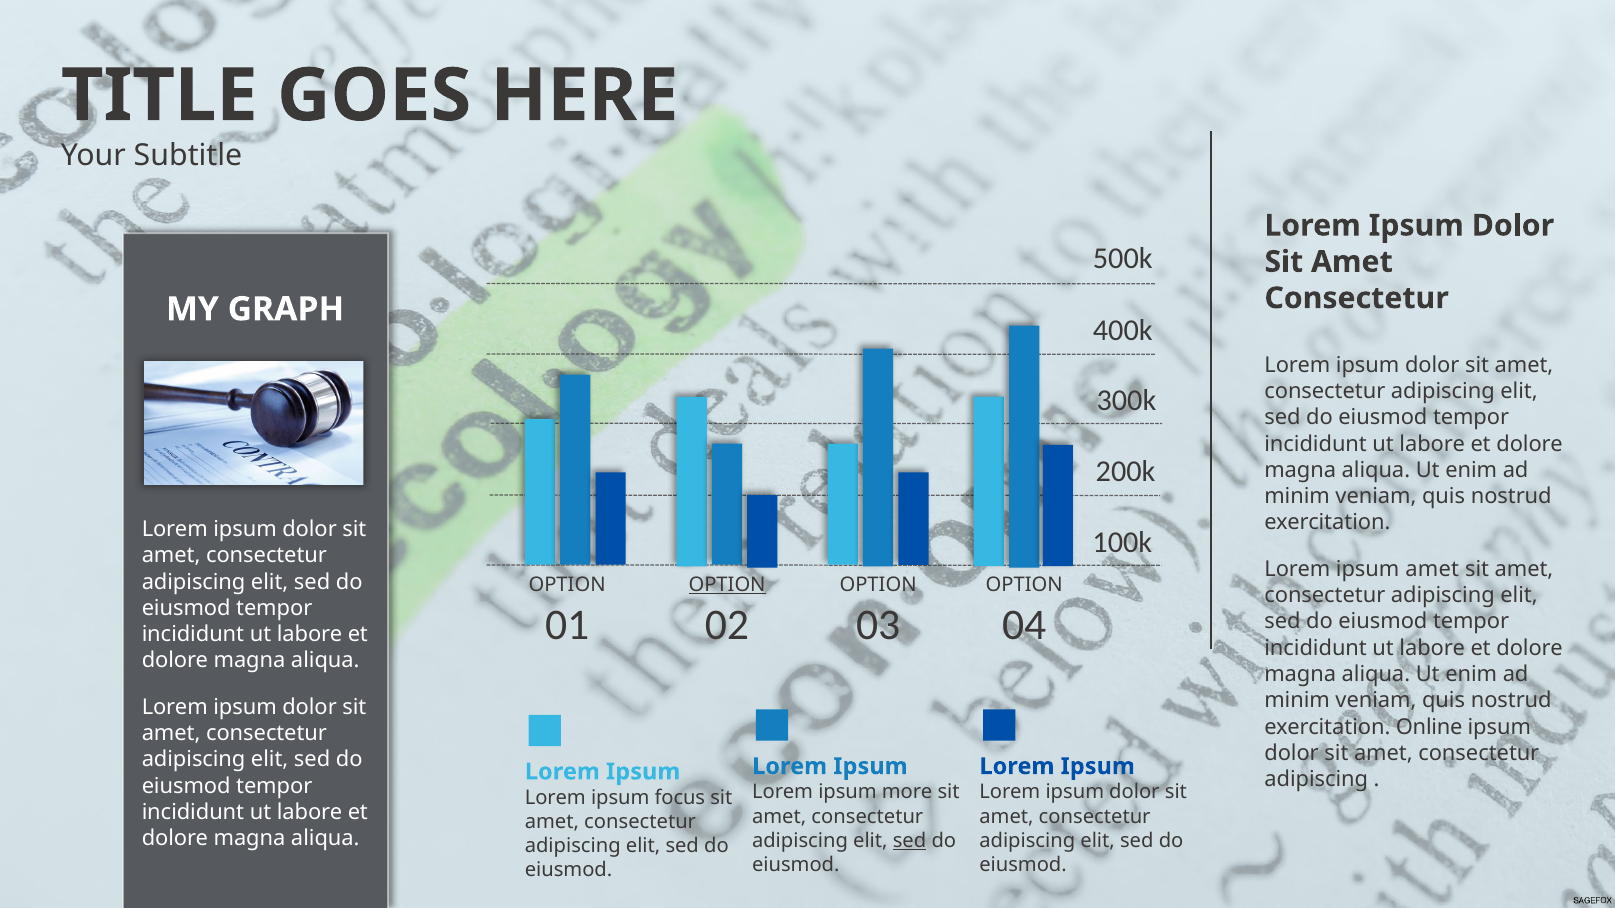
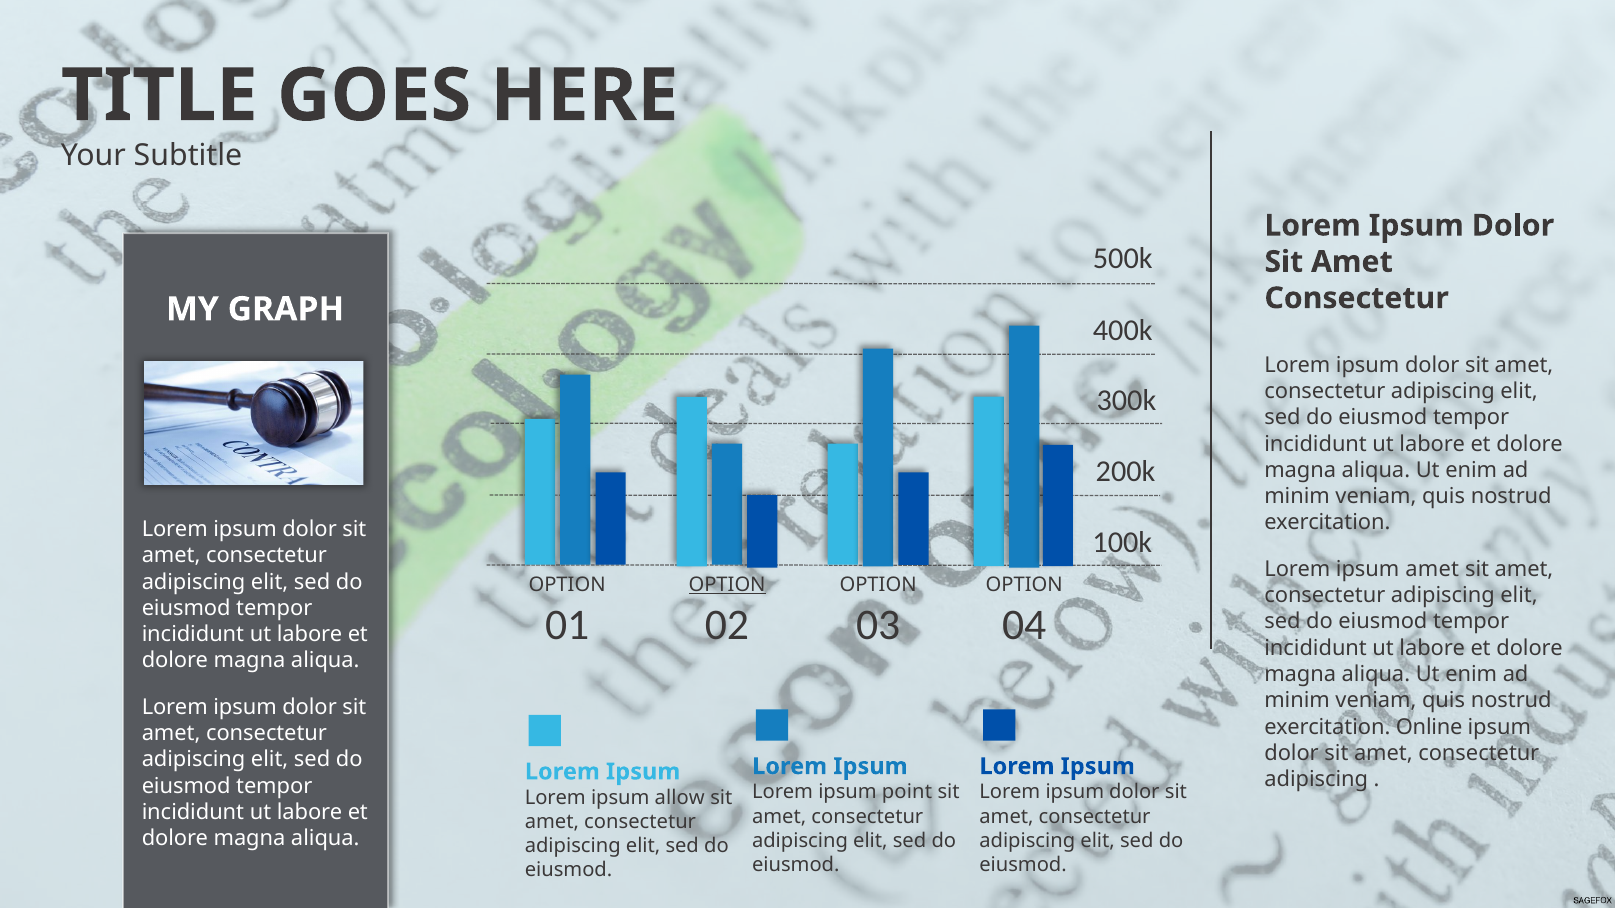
more: more -> point
focus: focus -> allow
sed at (909, 841) underline: present -> none
